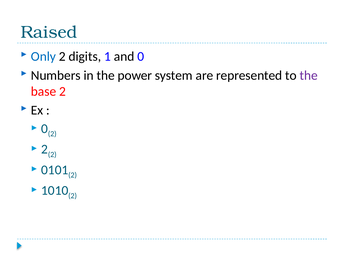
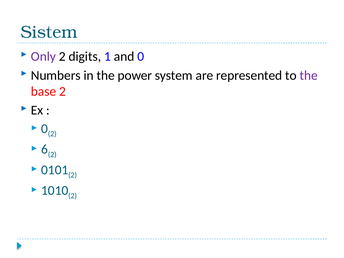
Raised: Raised -> Sistem
Only colour: blue -> purple
2 at (45, 149): 2 -> 6
